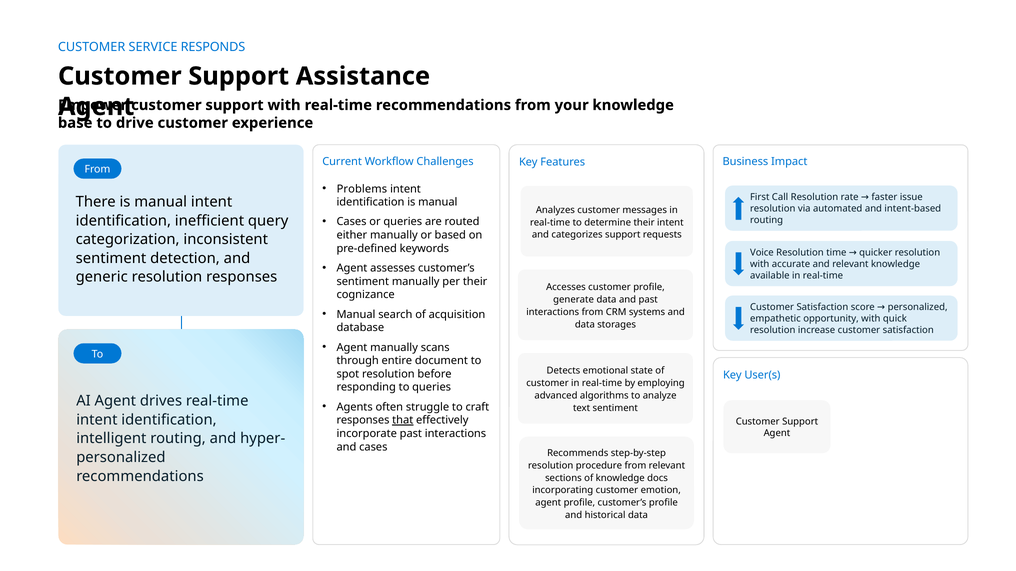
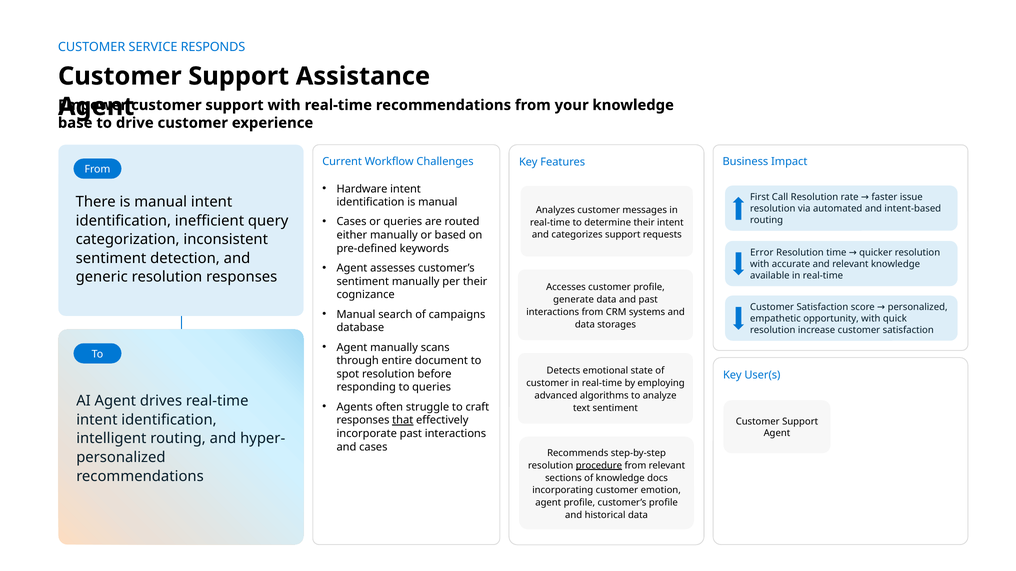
Problems: Problems -> Hardware
Voice: Voice -> Error
acquisition: acquisition -> campaigns
procedure underline: none -> present
